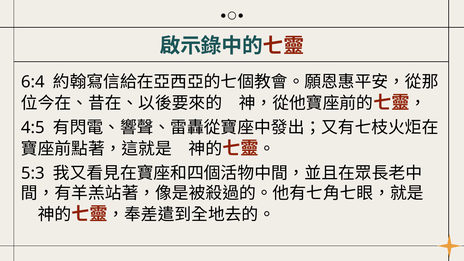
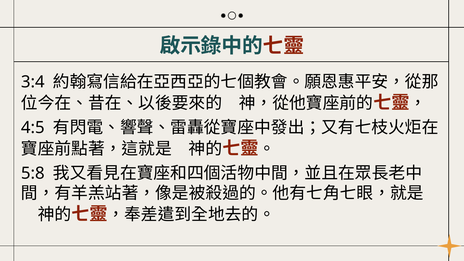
6:4: 6:4 -> 3:4
5:3: 5:3 -> 5:8
